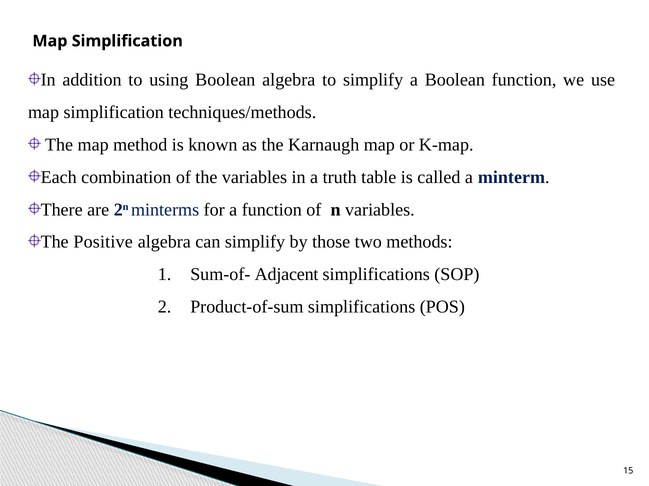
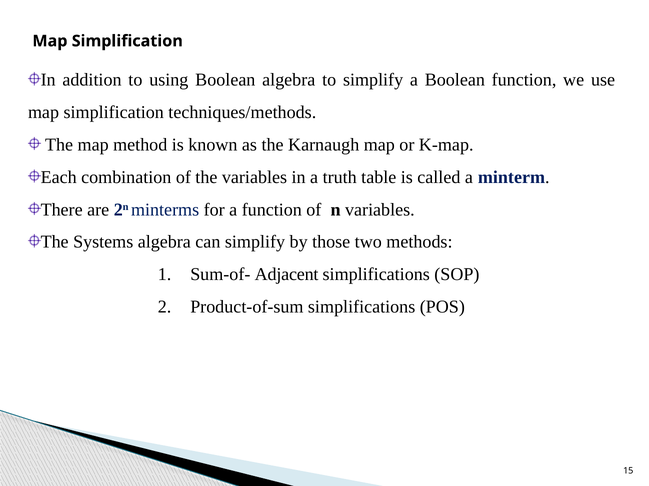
Positive: Positive -> Systems
